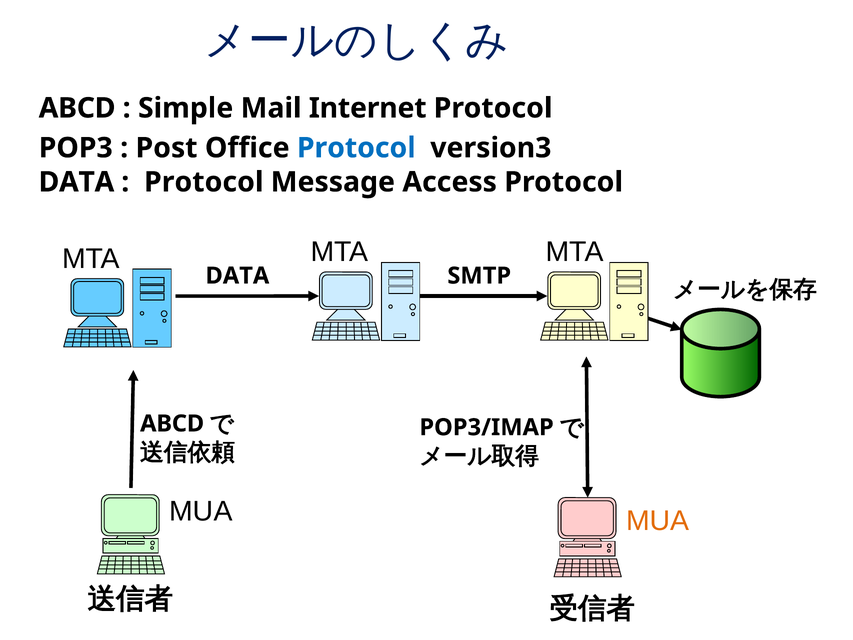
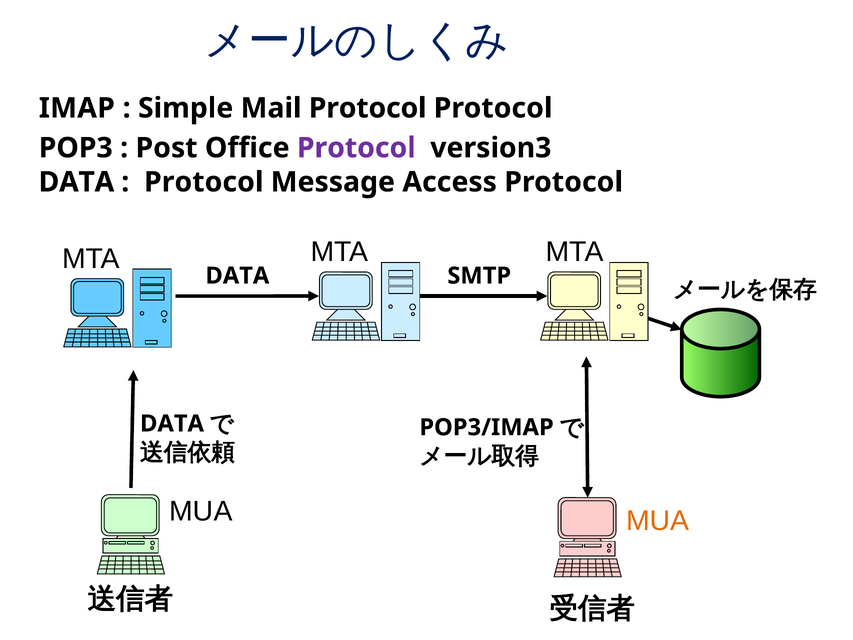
ABCD at (77, 108): ABCD -> IMAP
Mail Internet: Internet -> Protocol
Protocol at (356, 148) colour: blue -> purple
ABCD at (172, 423): ABCD -> DATA
